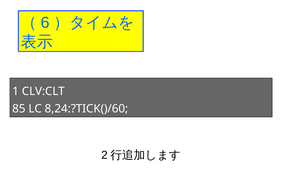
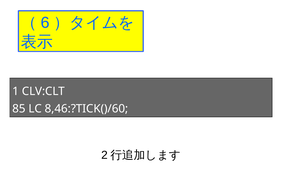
8,24:?TICK()/60: 8,24:?TICK()/60 -> 8,46:?TICK()/60
